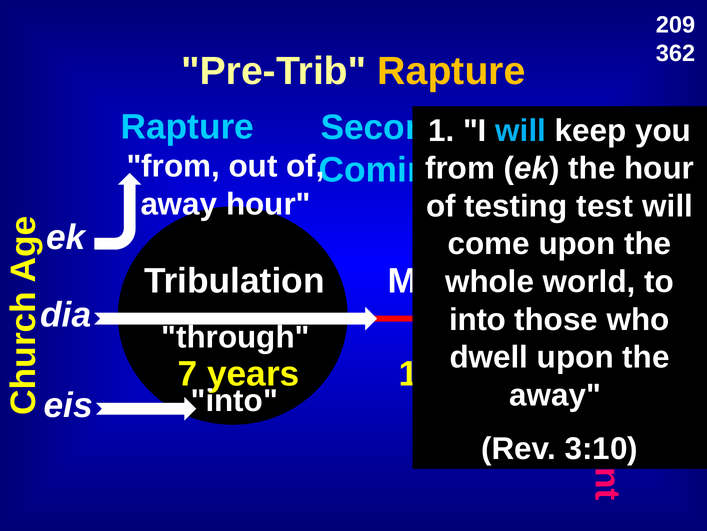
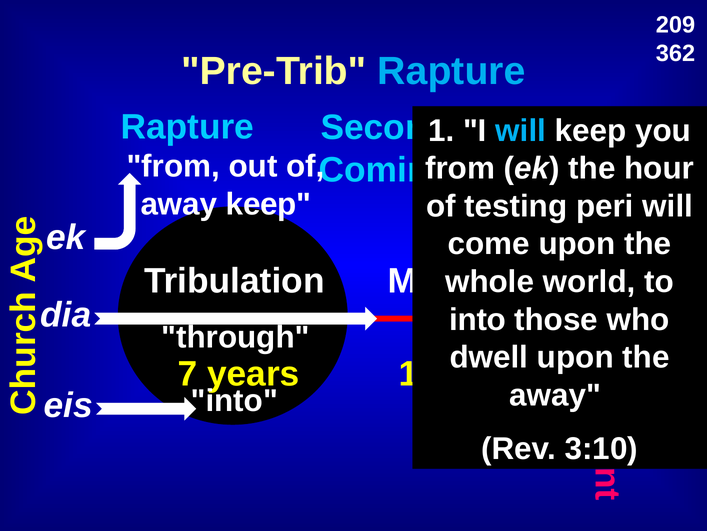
Rapture at (451, 71) colour: yellow -> light blue
away hour: hour -> keep
test: test -> peri
